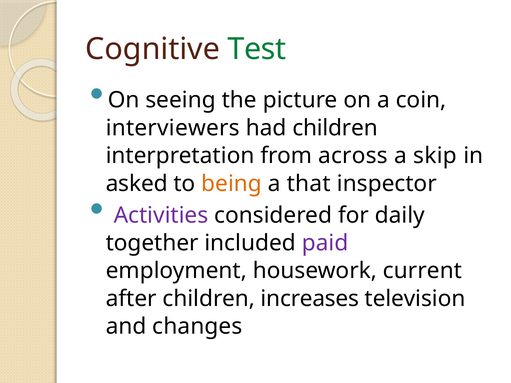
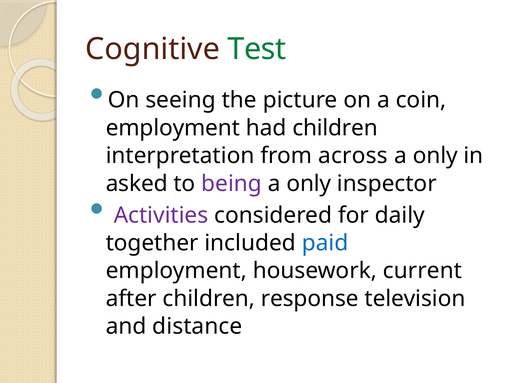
interviewers at (173, 128): interviewers -> employment
skip at (435, 156): skip -> only
being colour: orange -> purple
that at (309, 184): that -> only
paid colour: purple -> blue
increases: increases -> response
changes: changes -> distance
